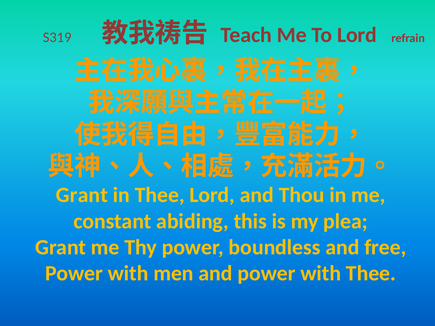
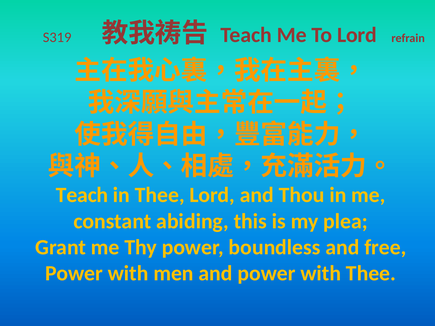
Grant at (82, 195): Grant -> Teach
